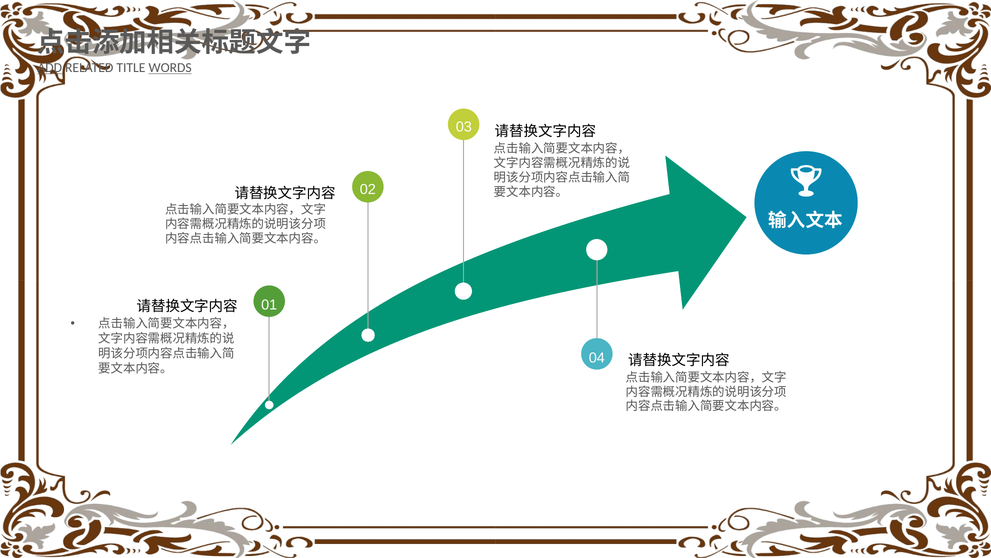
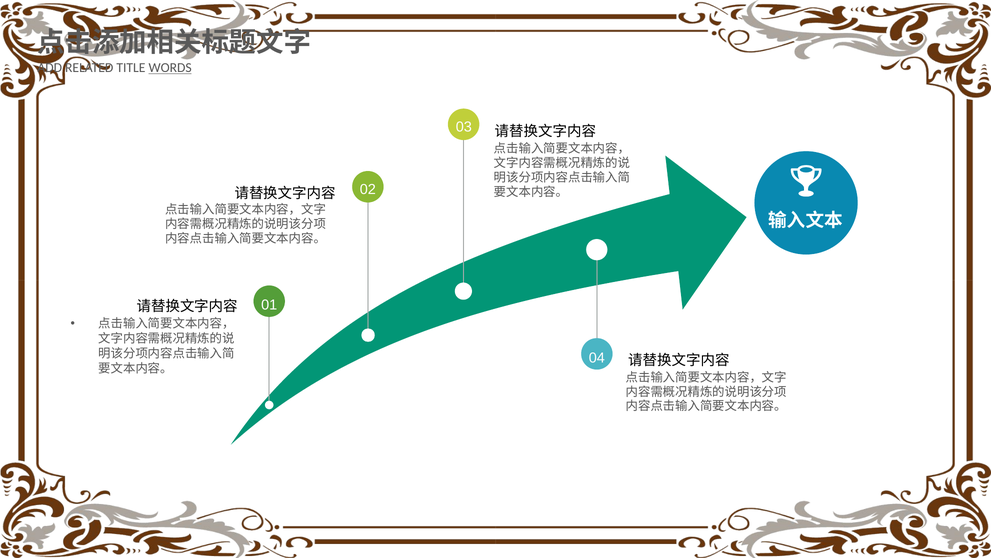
ADD underline: present -> none
